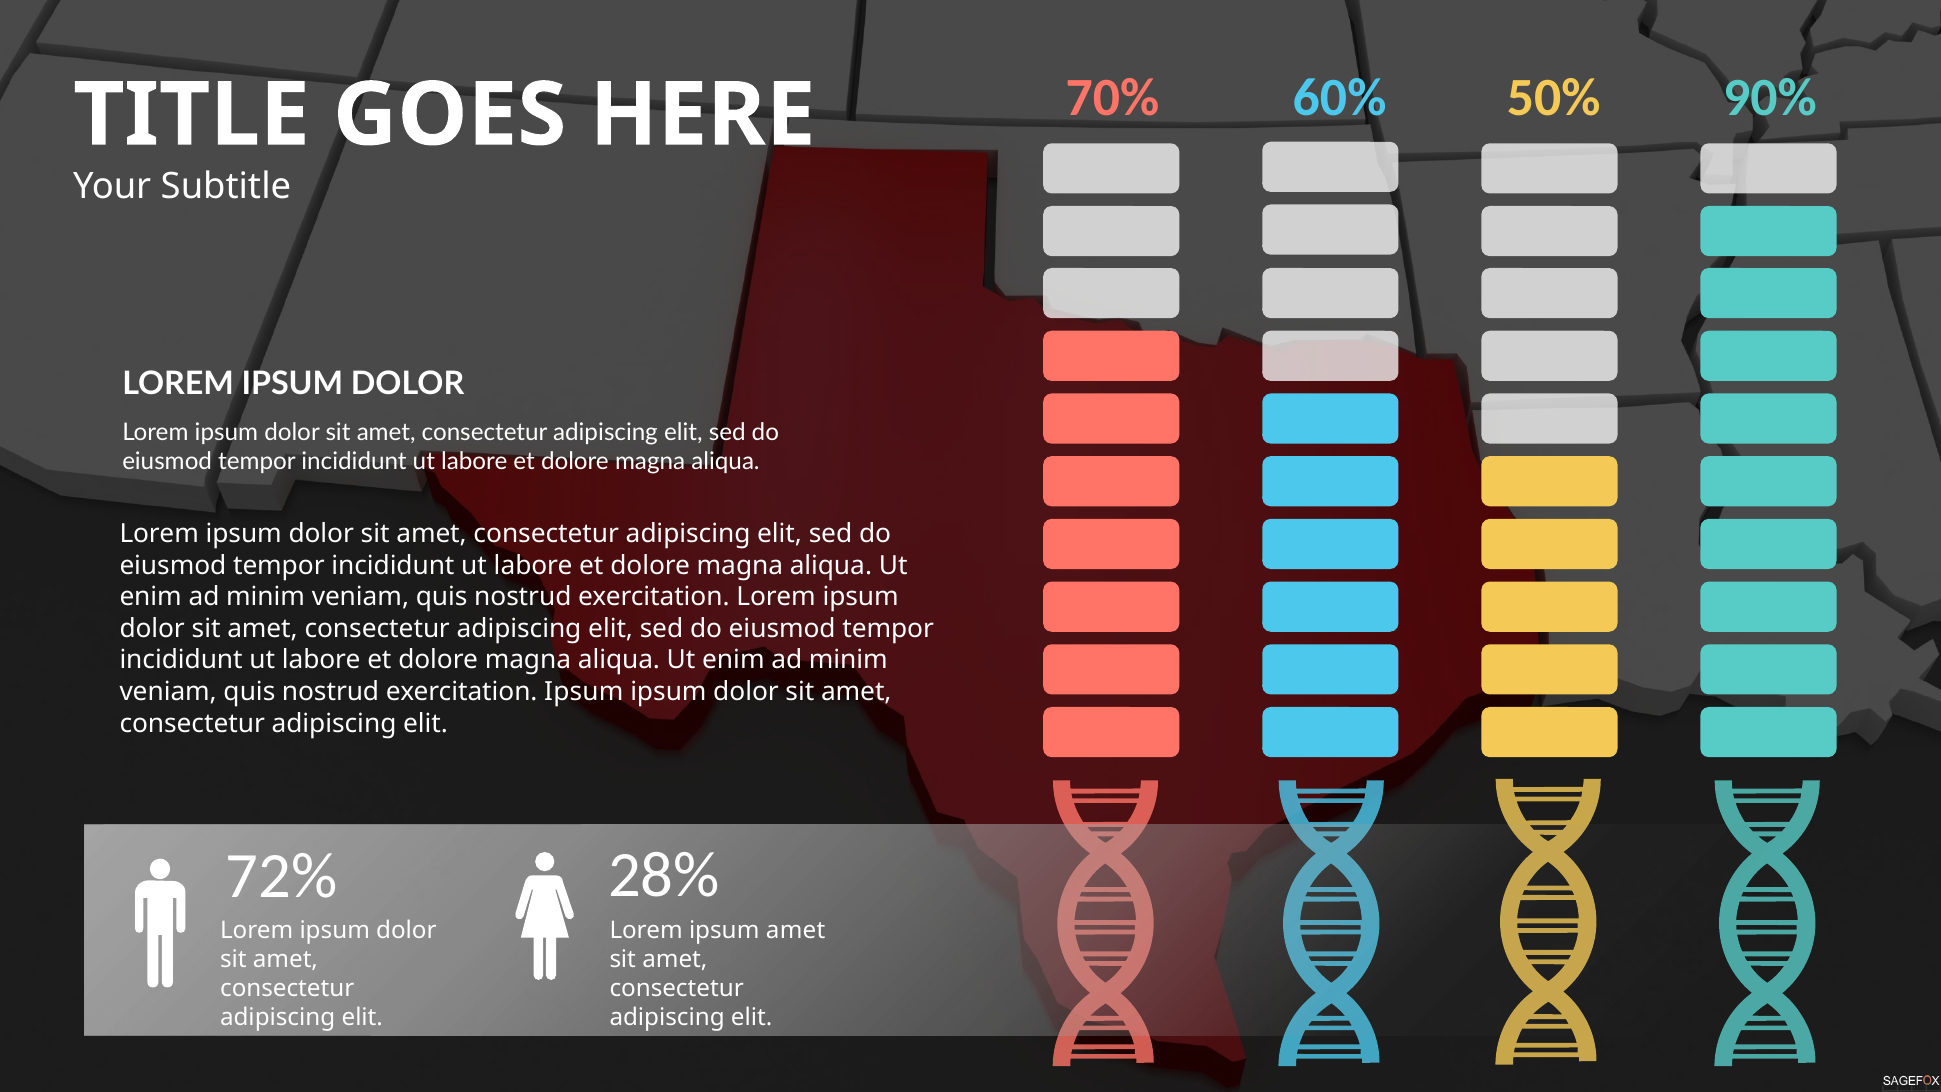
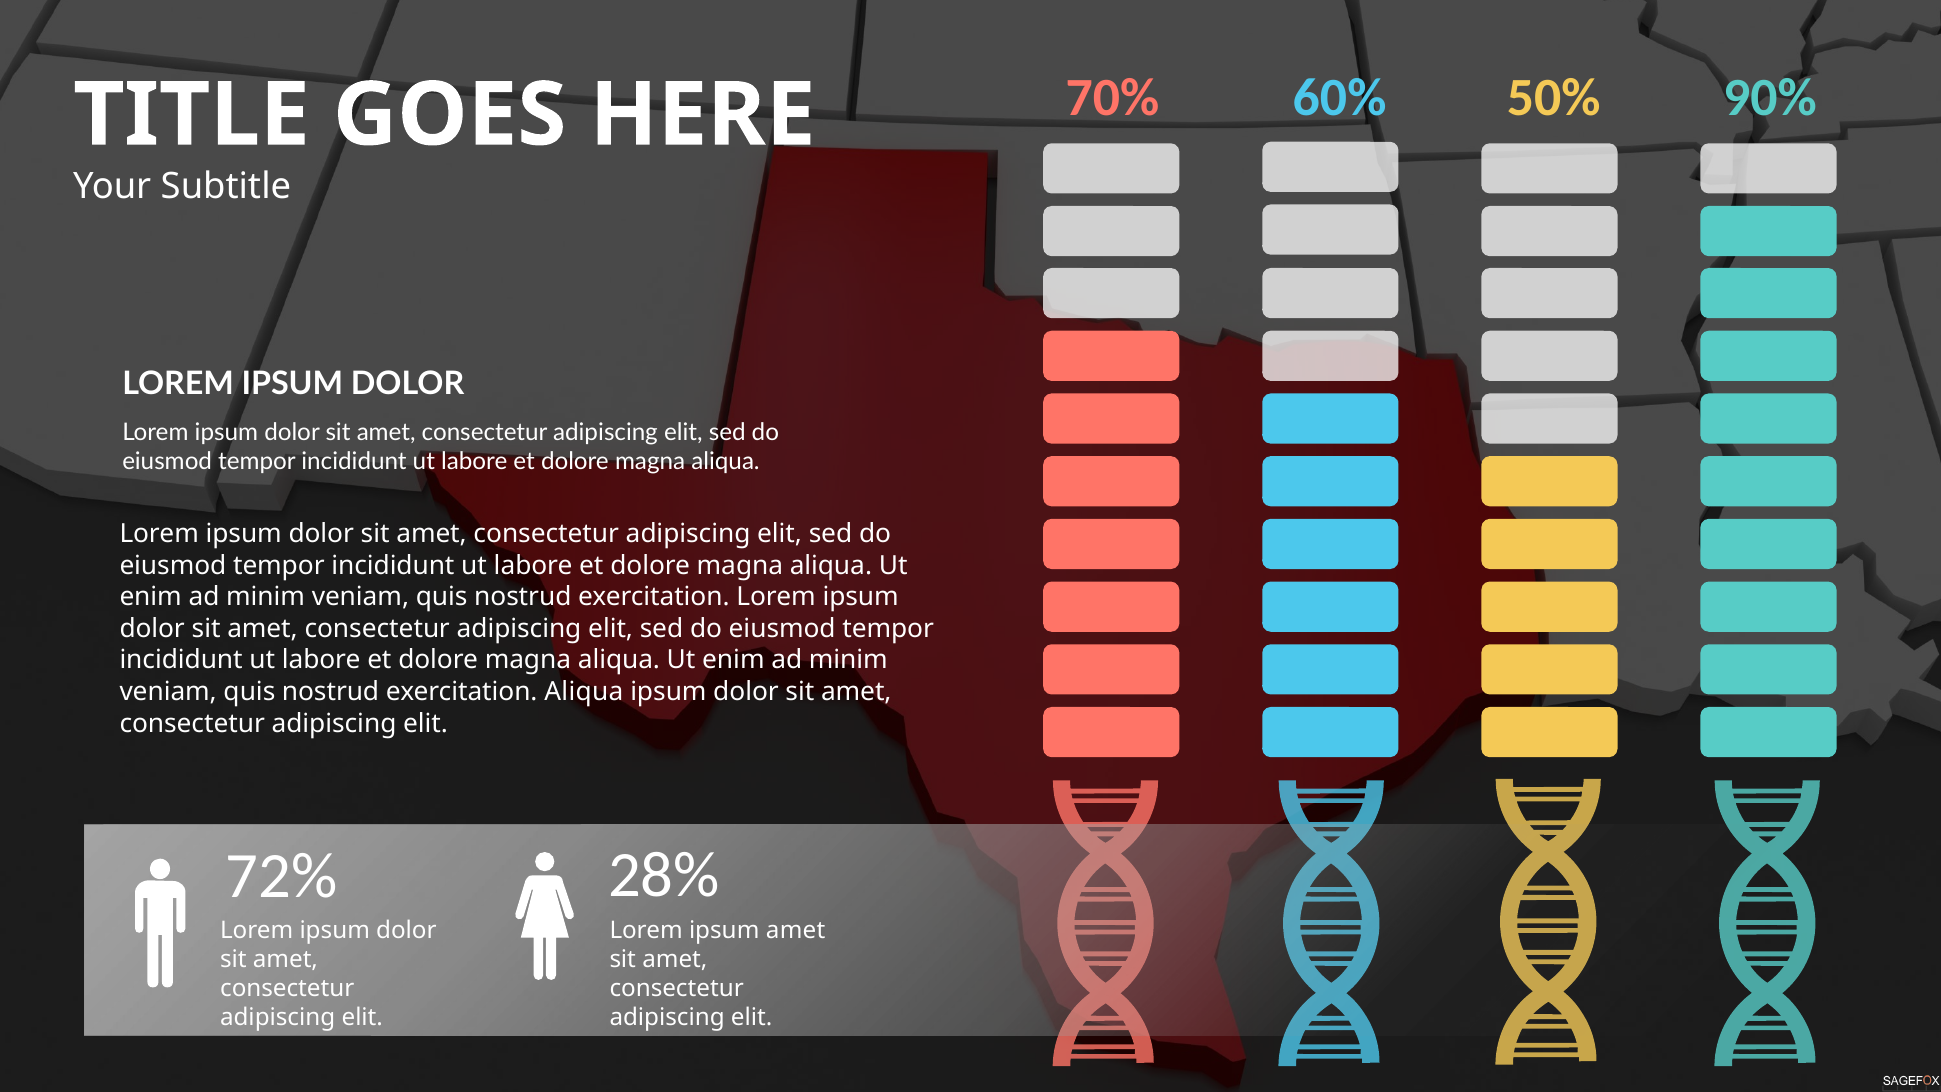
exercitation Ipsum: Ipsum -> Aliqua
